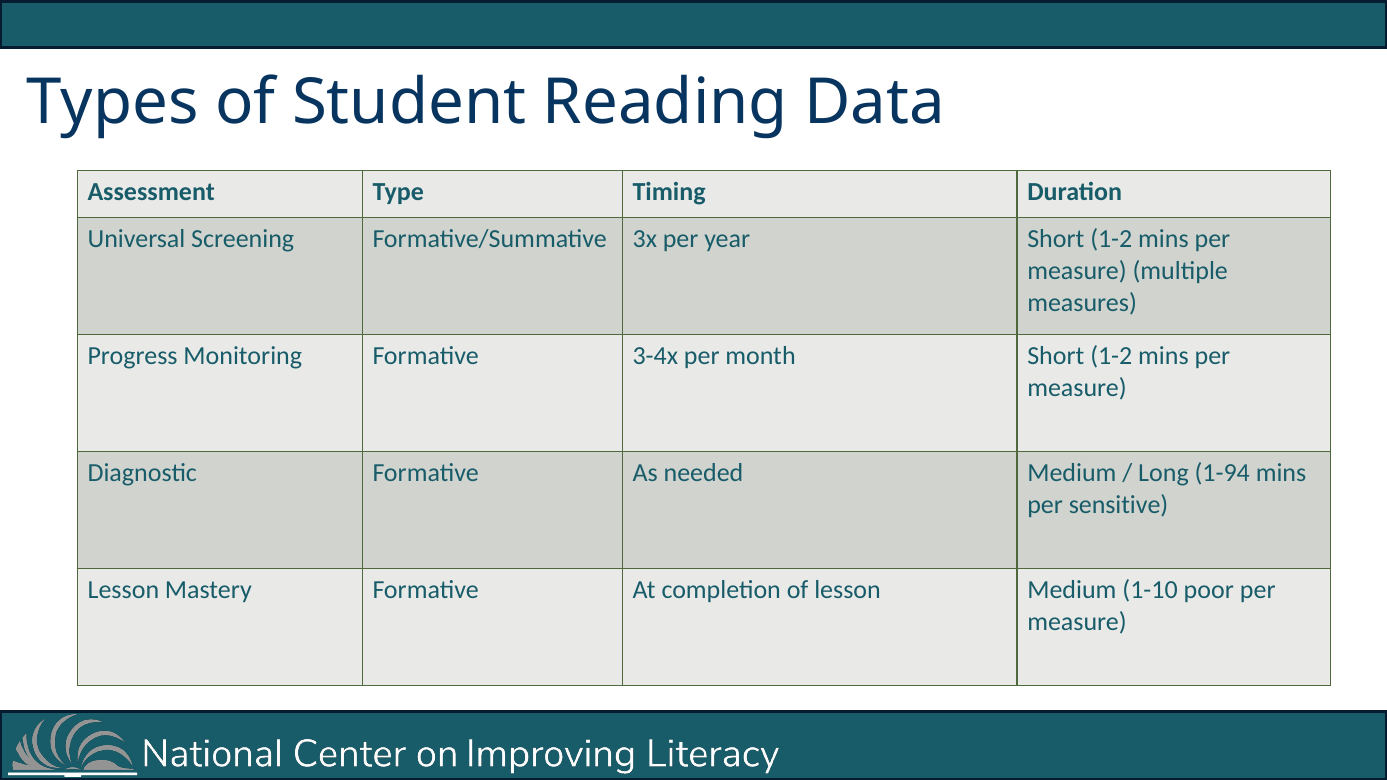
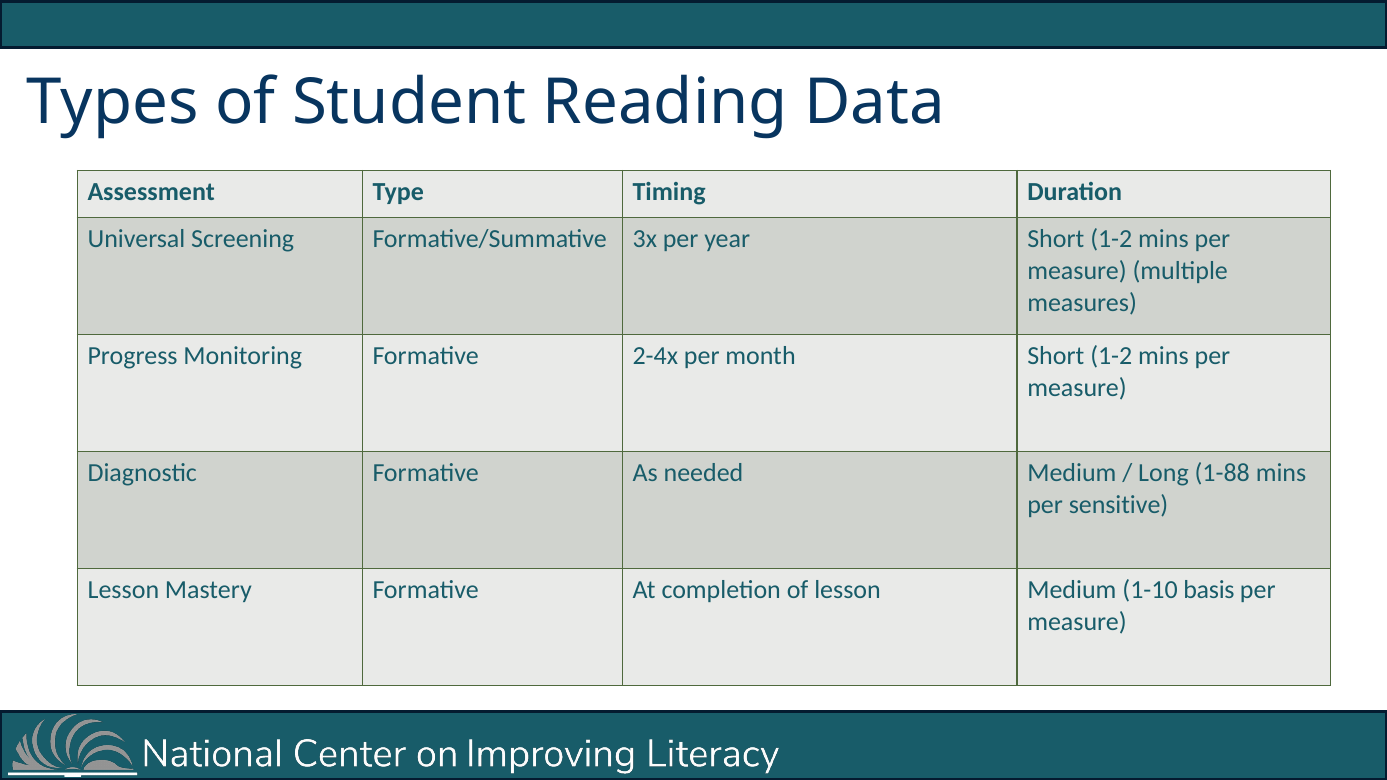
3-4x: 3-4x -> 2-4x
1-94: 1-94 -> 1-88
poor: poor -> basis
